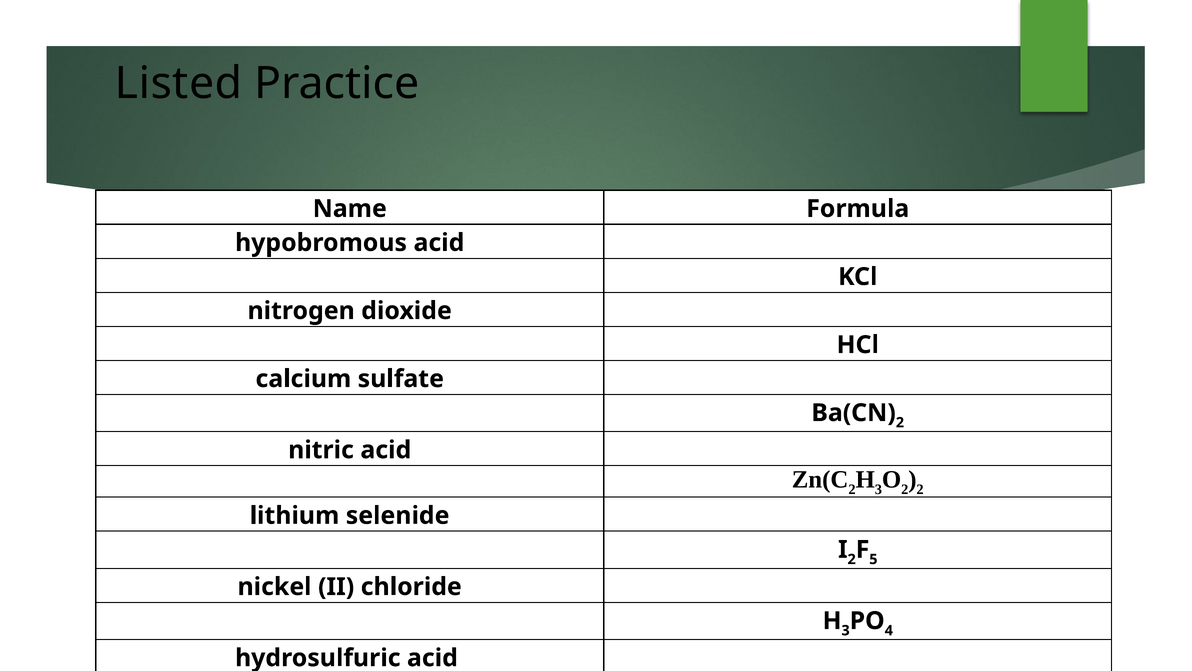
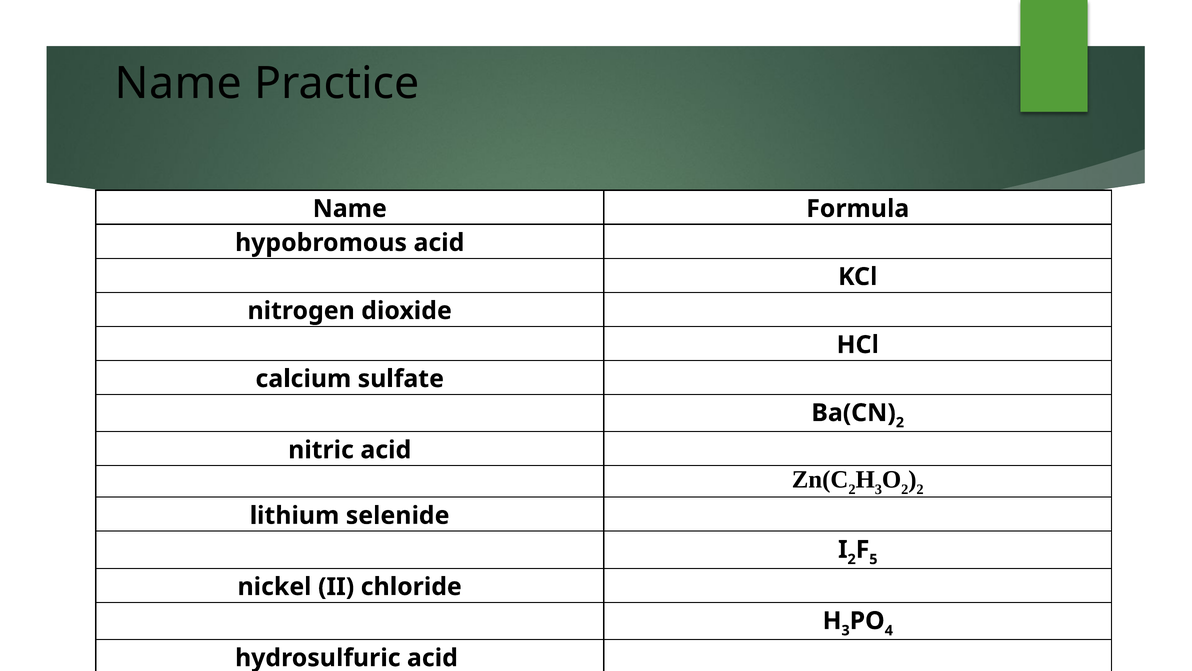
Listed at (179, 83): Listed -> Name
